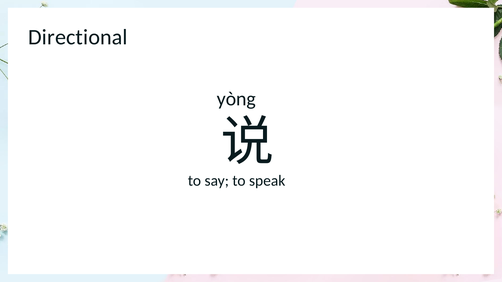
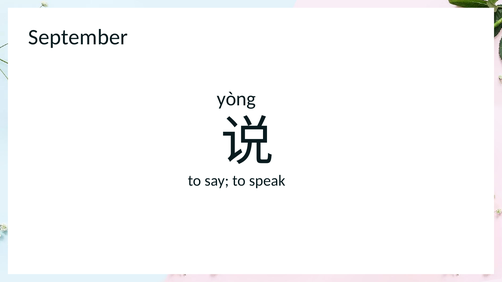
Directional: Directional -> September
